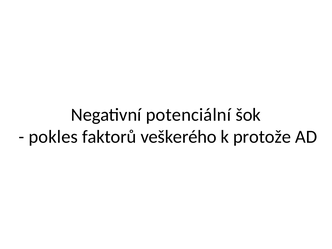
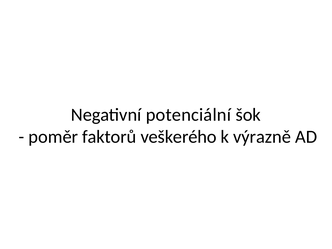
pokles: pokles -> poměr
protože: protože -> výrazně
